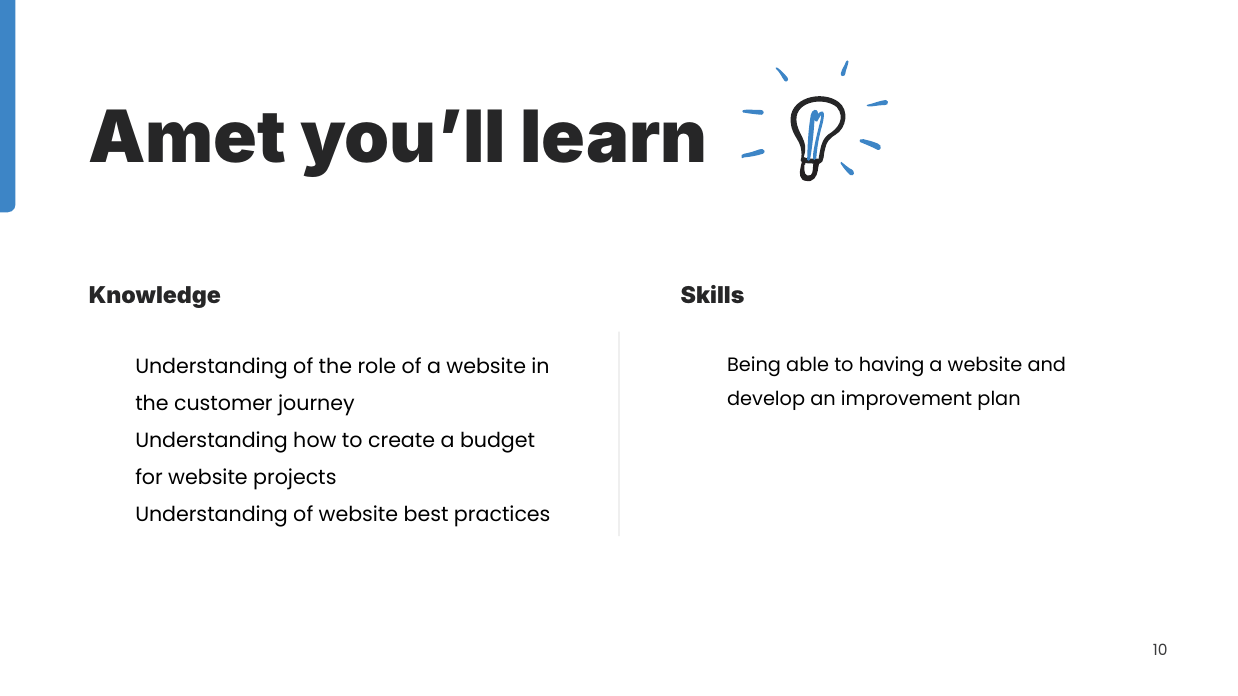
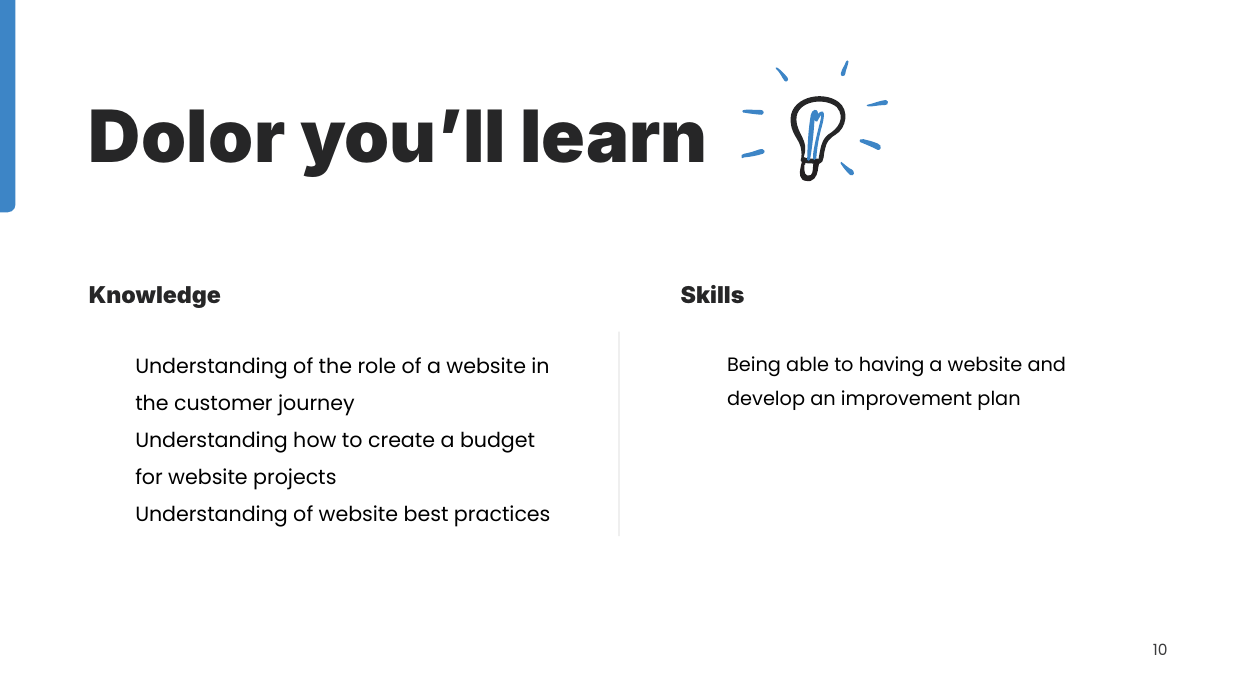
Amet: Amet -> Dolor
